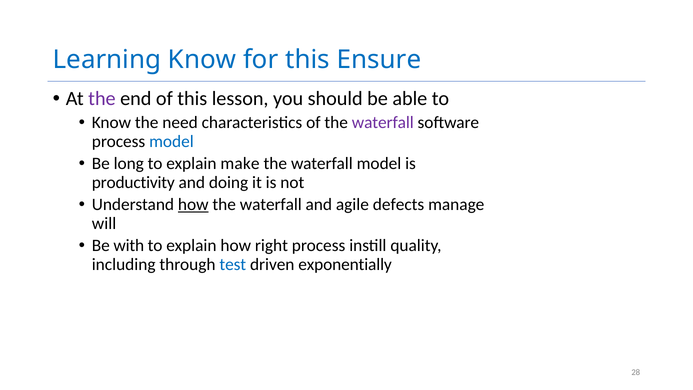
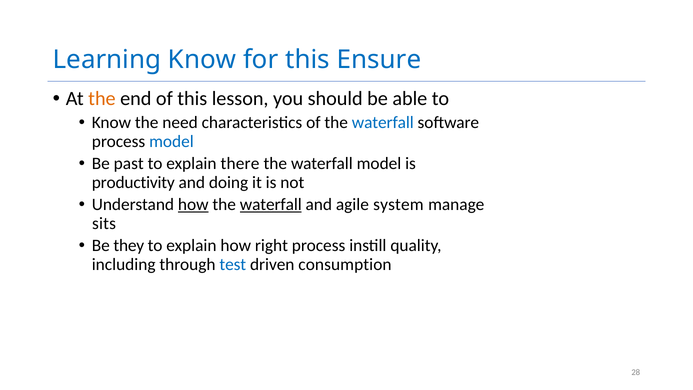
the at (102, 99) colour: purple -> orange
waterfall at (383, 123) colour: purple -> blue
long: long -> past
make: make -> there
waterfall at (271, 205) underline: none -> present
defects: defects -> system
will: will -> sits
with: with -> they
exponentially: exponentially -> consumption
